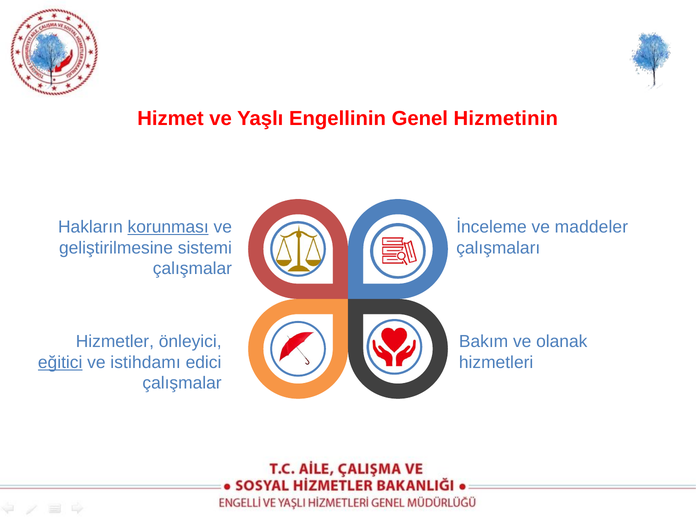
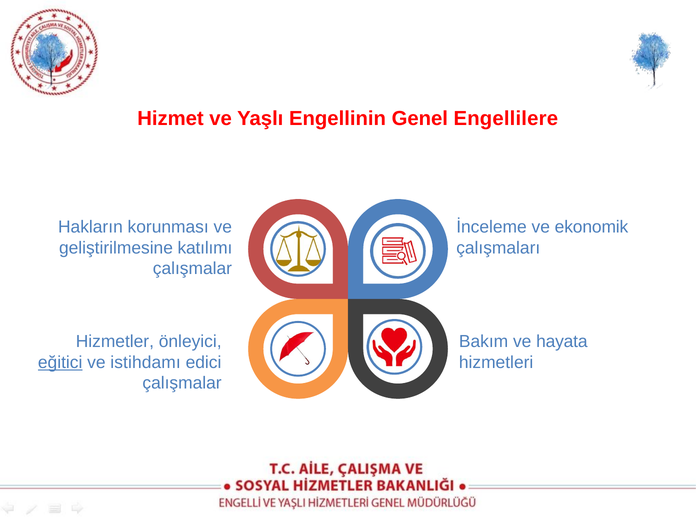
Hizmetinin: Hizmetinin -> Engellilere
korunması underline: present -> none
maddeler: maddeler -> ekonomik
sistemi: sistemi -> katılımı
olanak: olanak -> hayata
